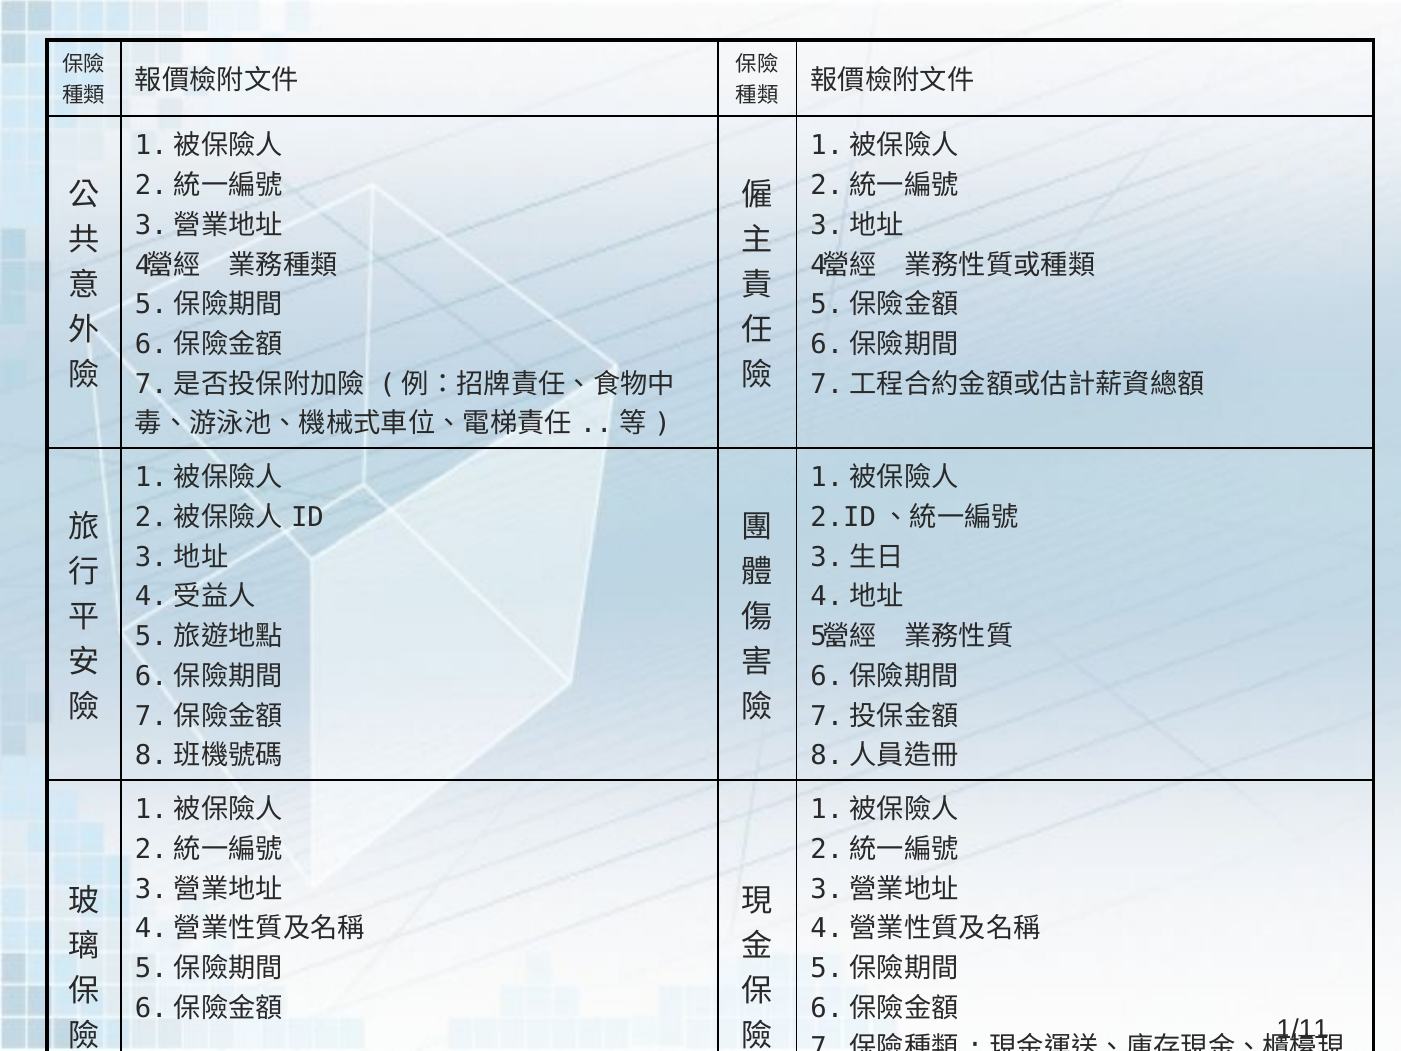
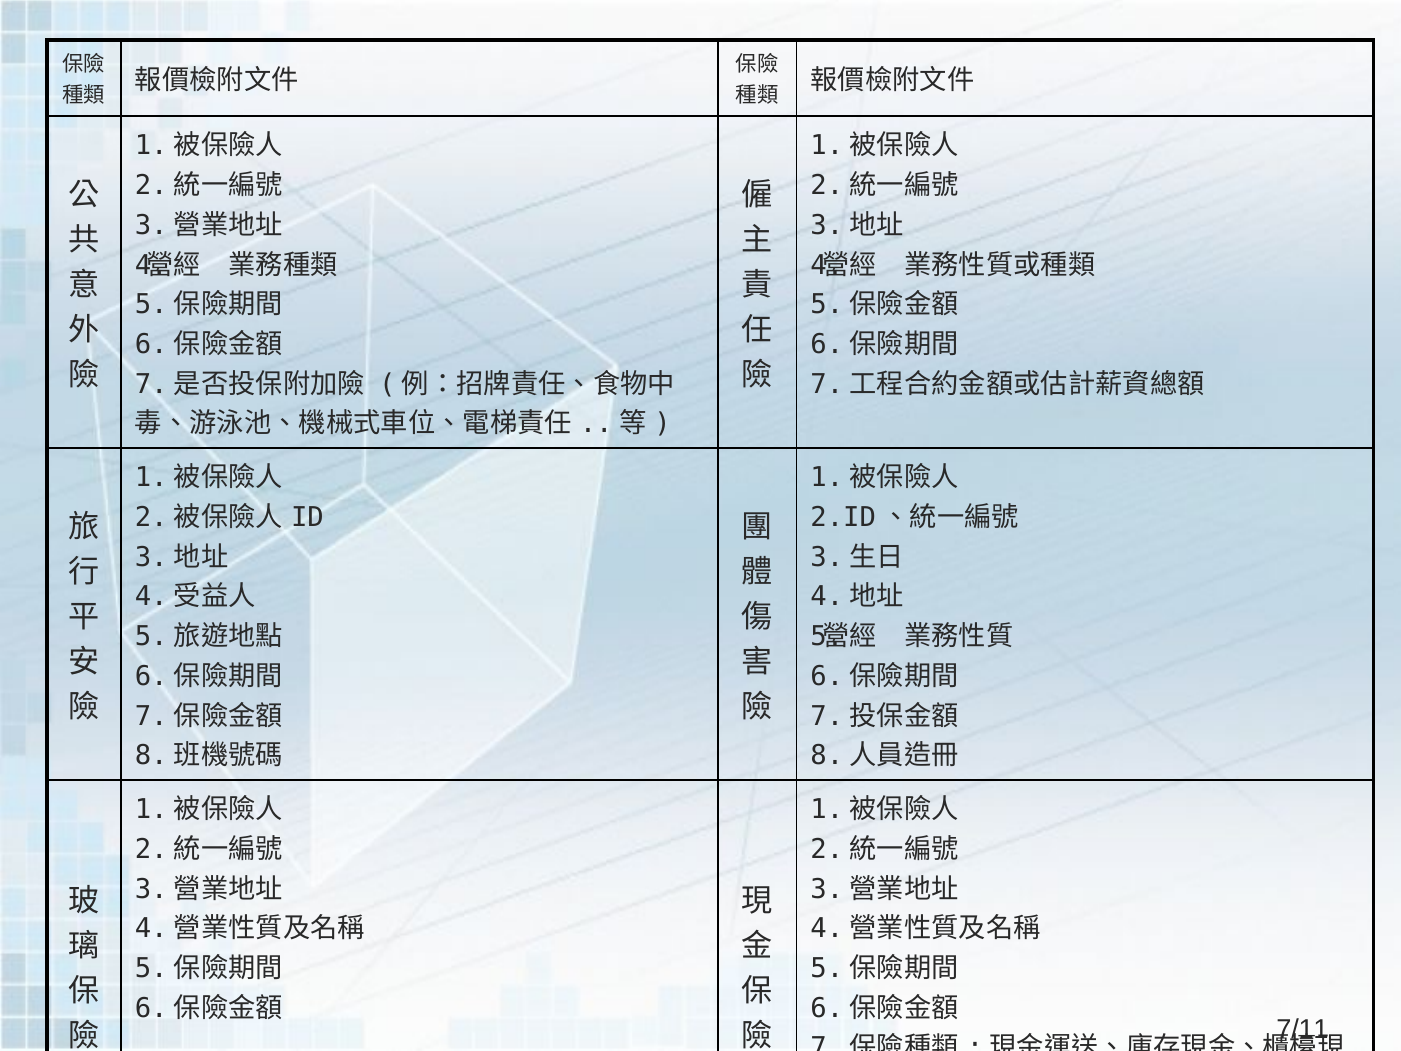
1/11: 1/11 -> 7/11
